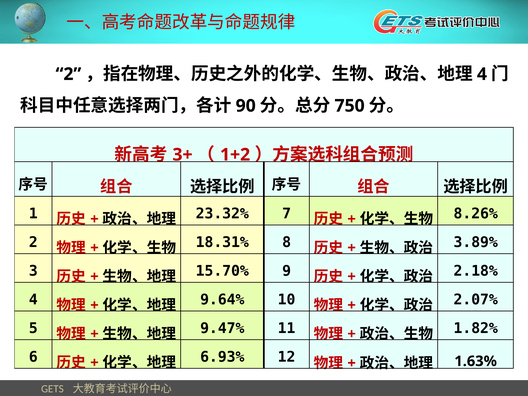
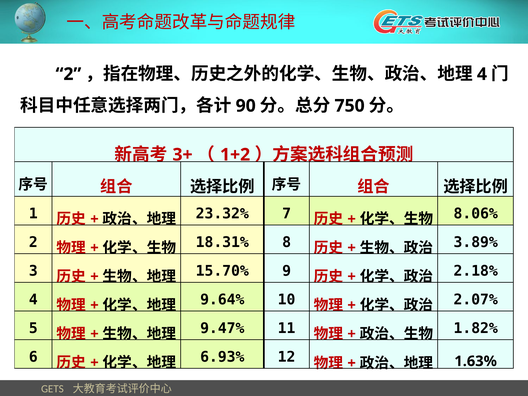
8.26%: 8.26% -> 8.06%
